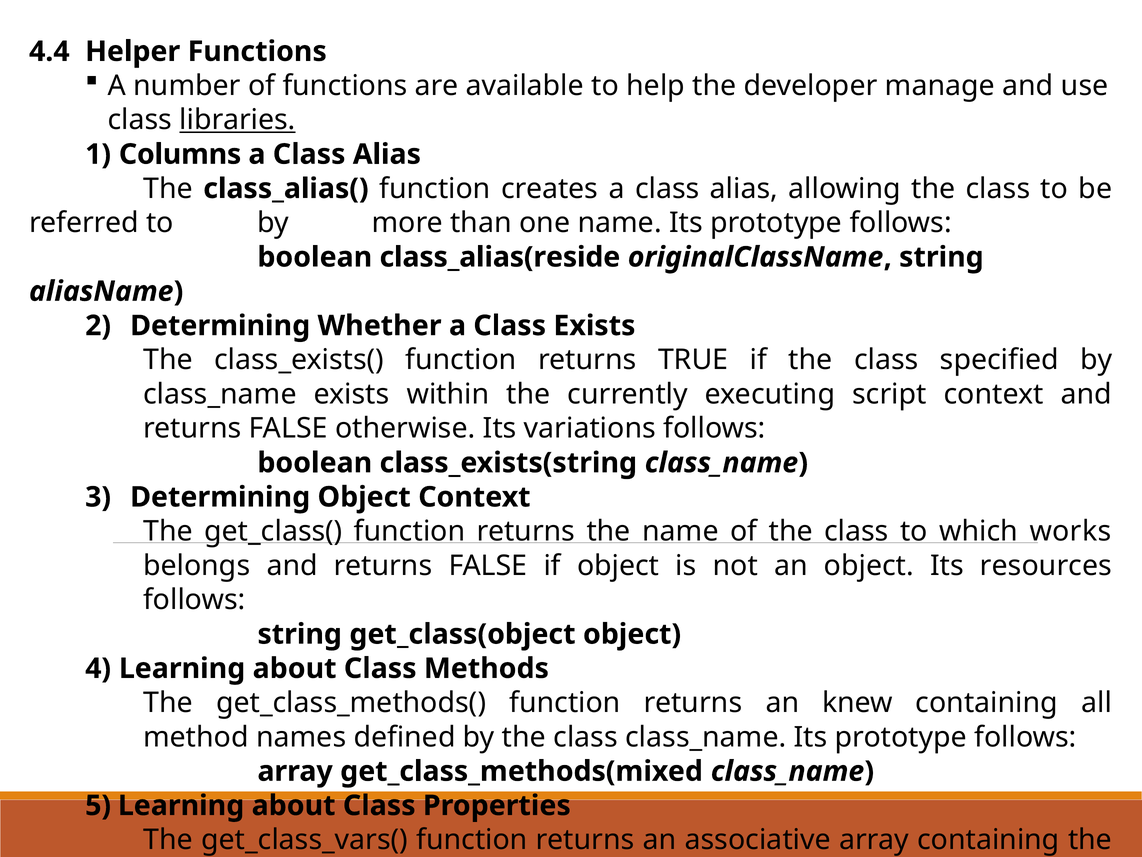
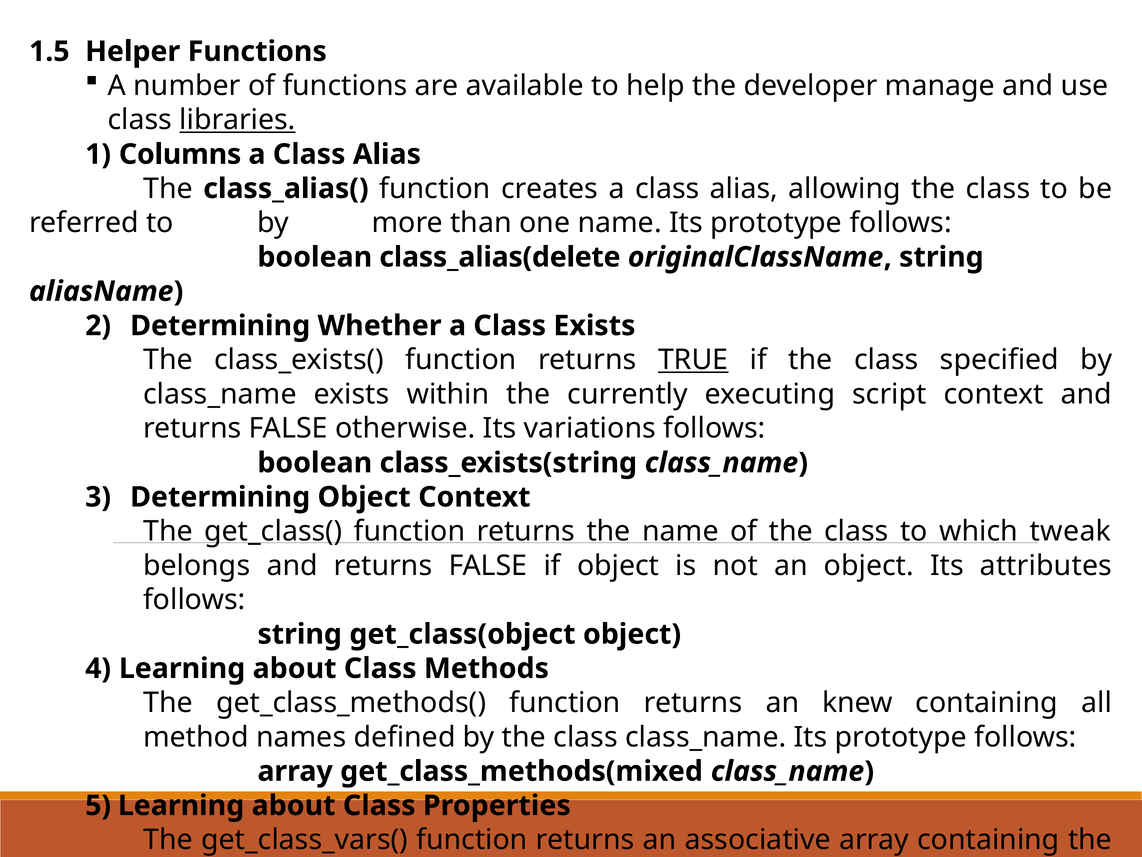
4.4: 4.4 -> 1.5
class_alias(reside: class_alias(reside -> class_alias(delete
TRUE underline: none -> present
works: works -> tweak
resources: resources -> attributes
